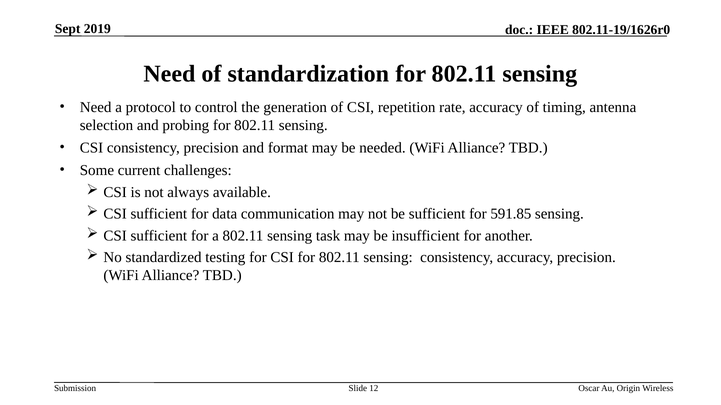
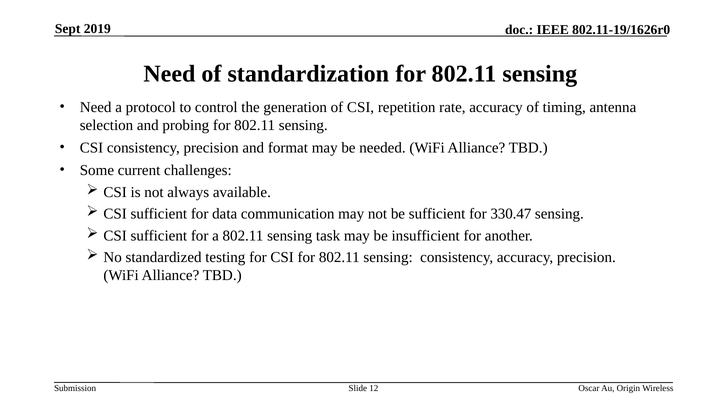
591.85: 591.85 -> 330.47
